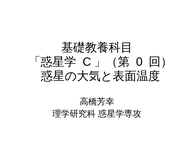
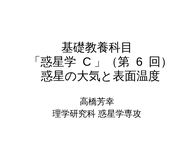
0: 0 -> 6
